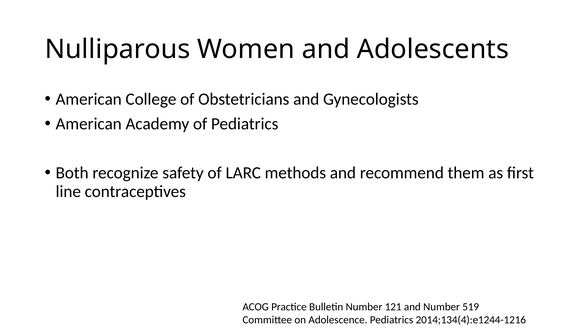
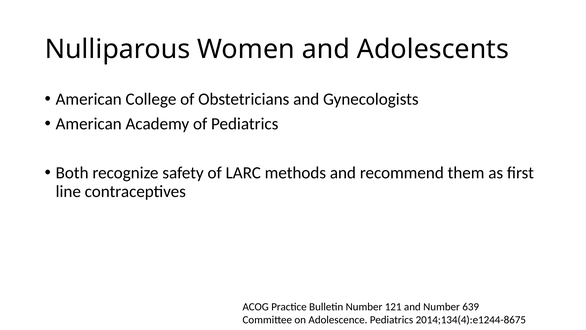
519: 519 -> 639
2014;134(4):e1244-1216: 2014;134(4):e1244-1216 -> 2014;134(4):e1244-8675
